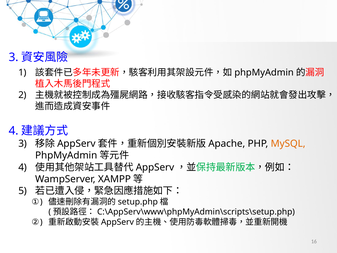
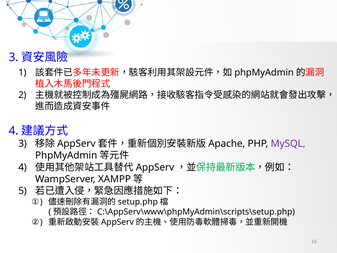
MySQL colour: orange -> purple
